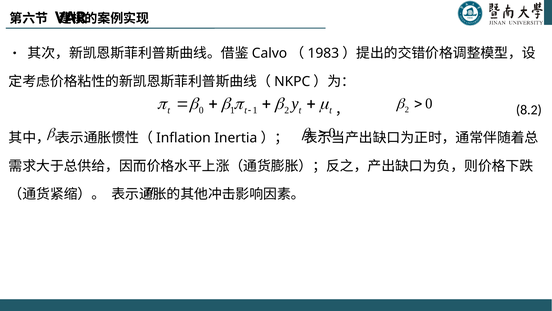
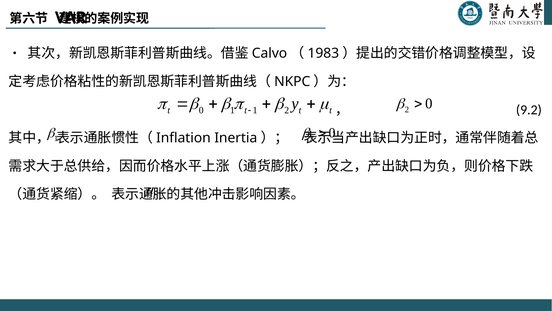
8.2: 8.2 -> 9.2
